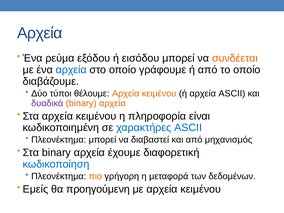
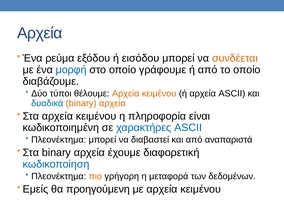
ένα αρχεία: αρχεία -> μορφή
δυαδικά colour: purple -> blue
μηχανισμός: μηχανισμός -> αναπαριστά
